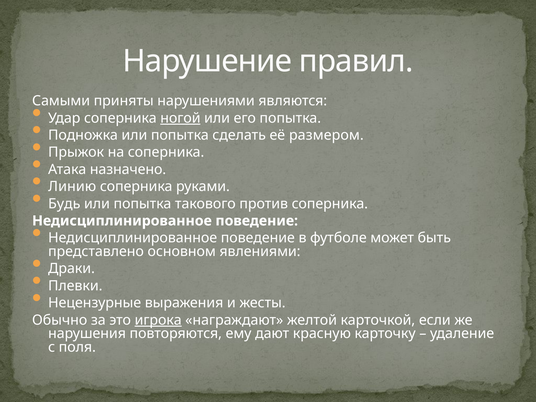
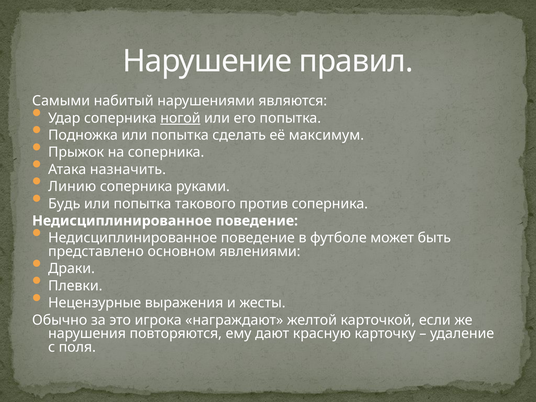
приняты: приняты -> набитый
размером: размером -> максимум
назначено: назначено -> назначить
игрока underline: present -> none
